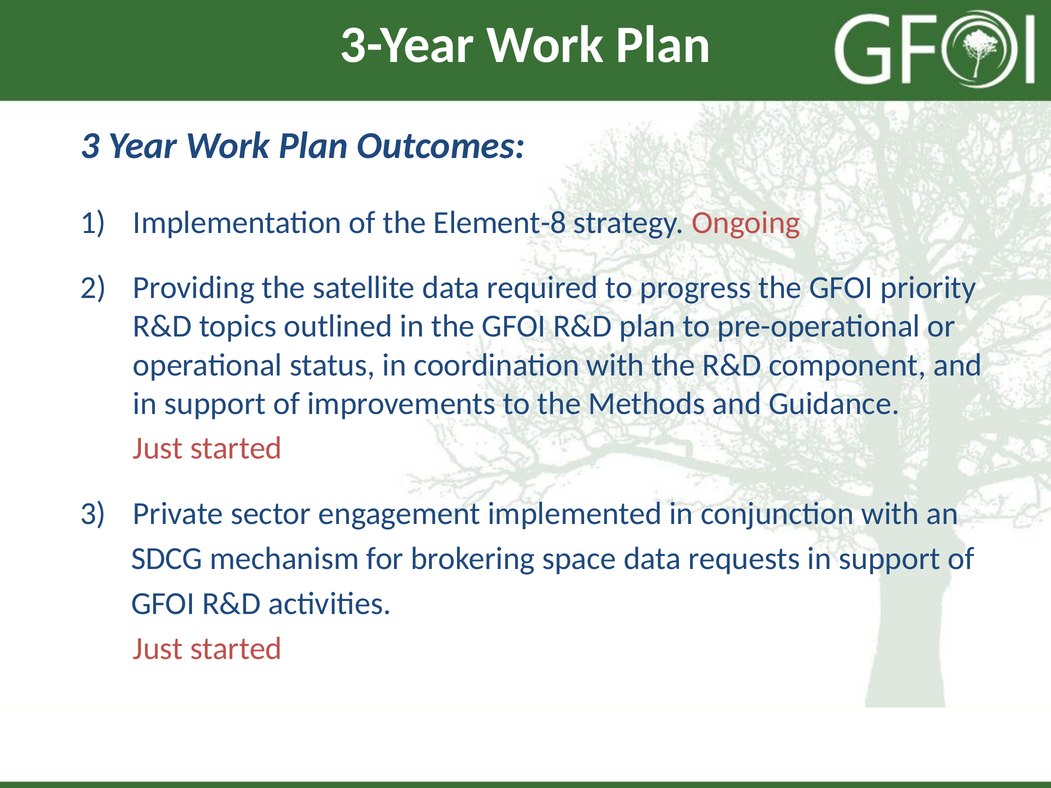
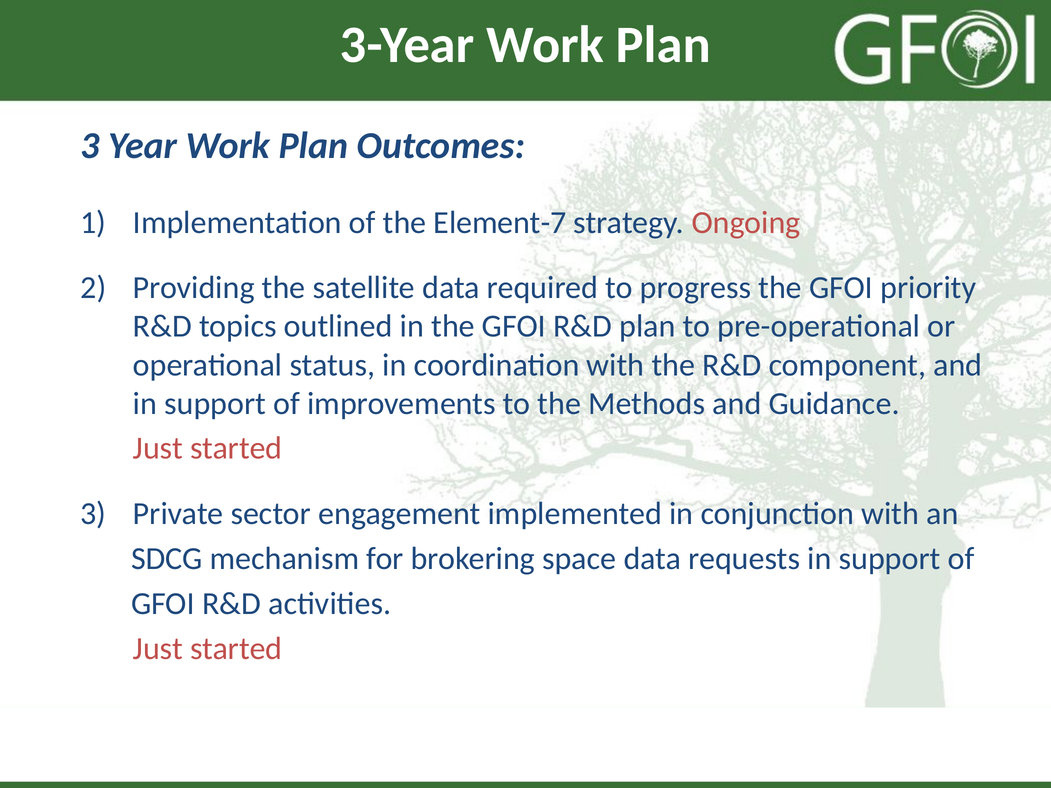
Element-8: Element-8 -> Element-7
